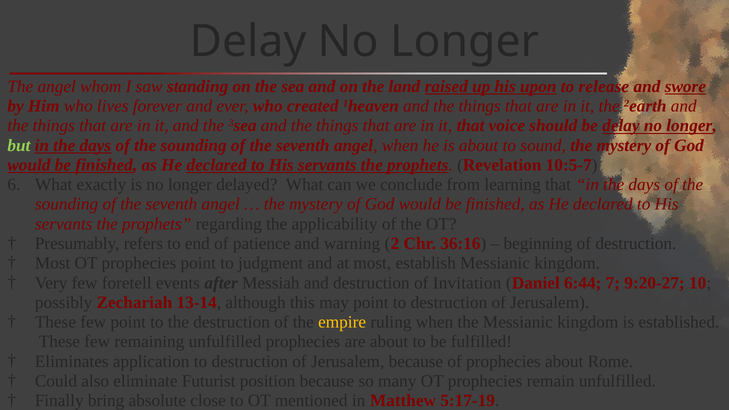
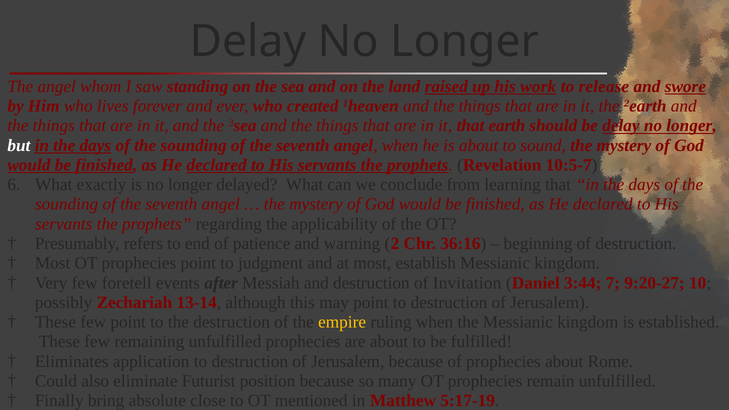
upon: upon -> work
voice: voice -> earth
but colour: light green -> white
6:44: 6:44 -> 3:44
